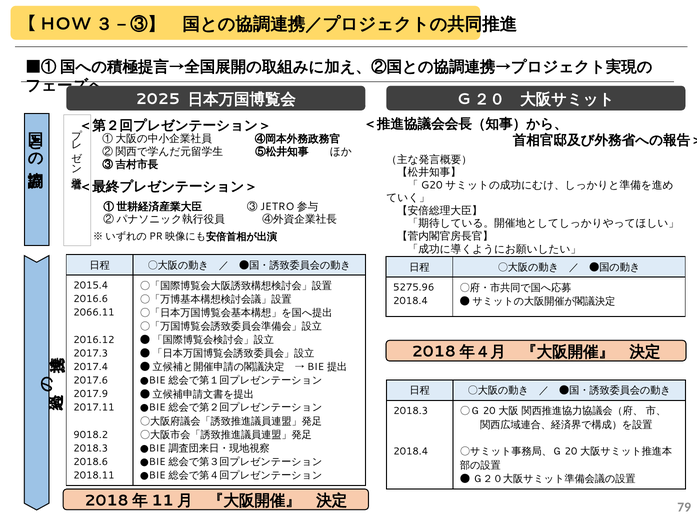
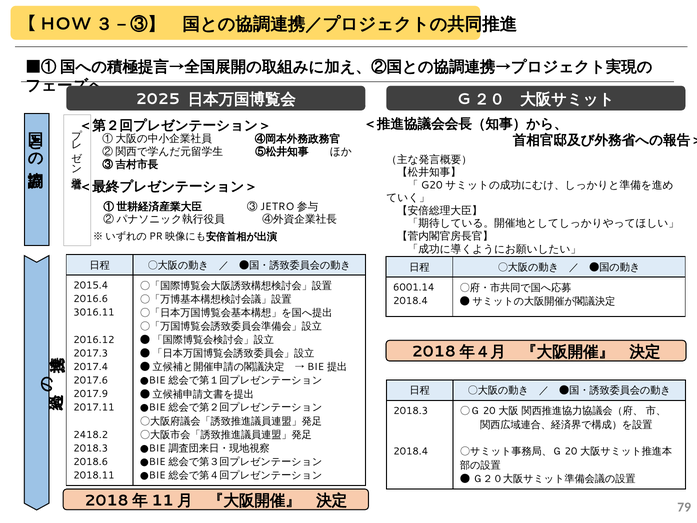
5275.96: 5275.96 -> 6001.14
2066.11: 2066.11 -> 3016.11
9018.2: 9018.2 -> 2418.2
